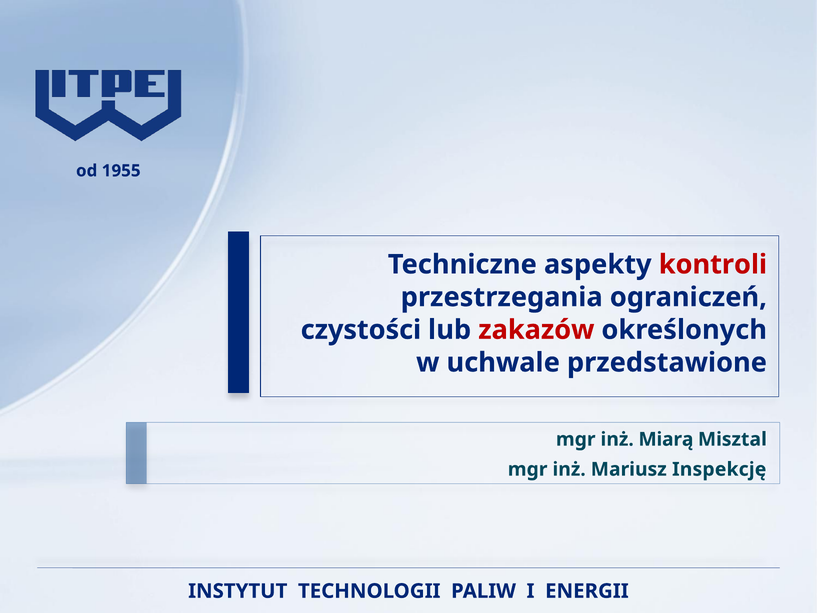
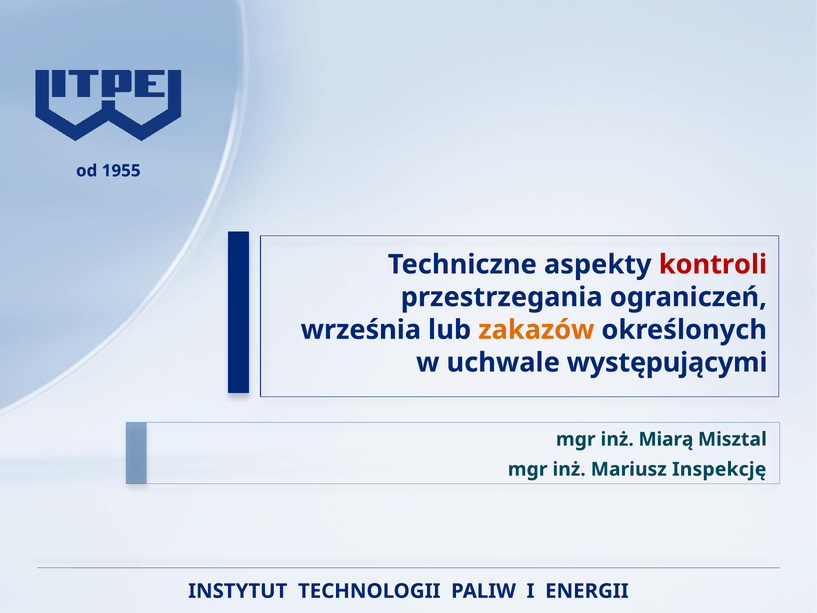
czystości: czystości -> września
zakazów colour: red -> orange
przedstawione: przedstawione -> występującymi
